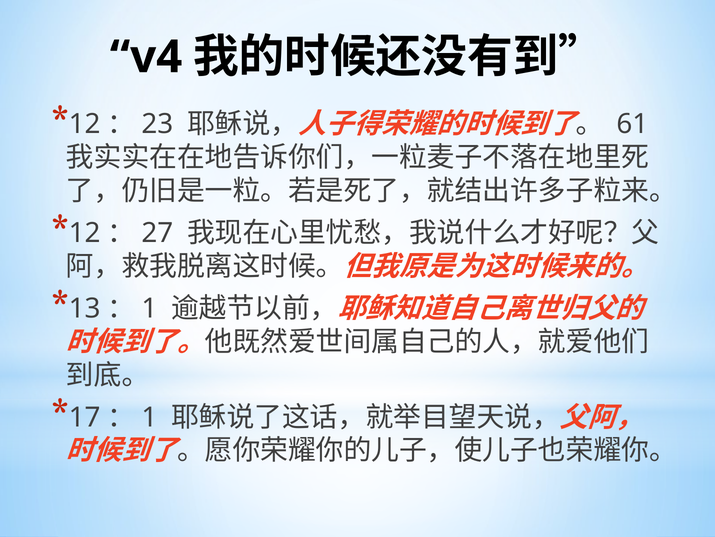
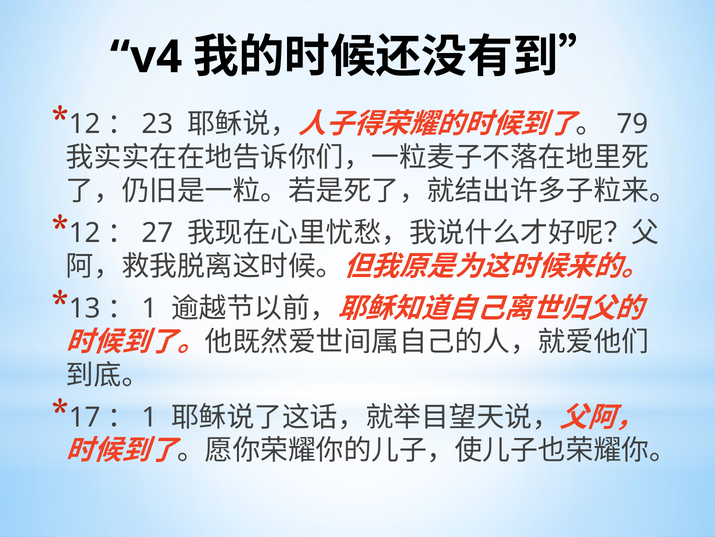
61: 61 -> 79
